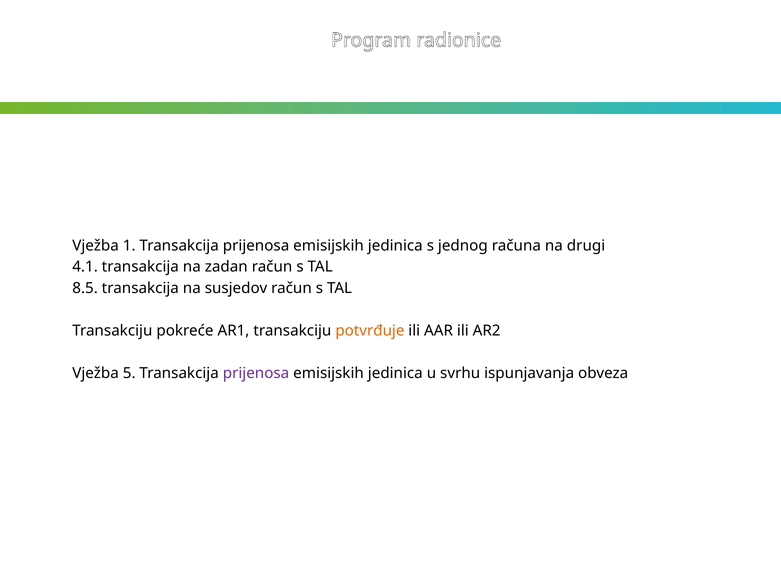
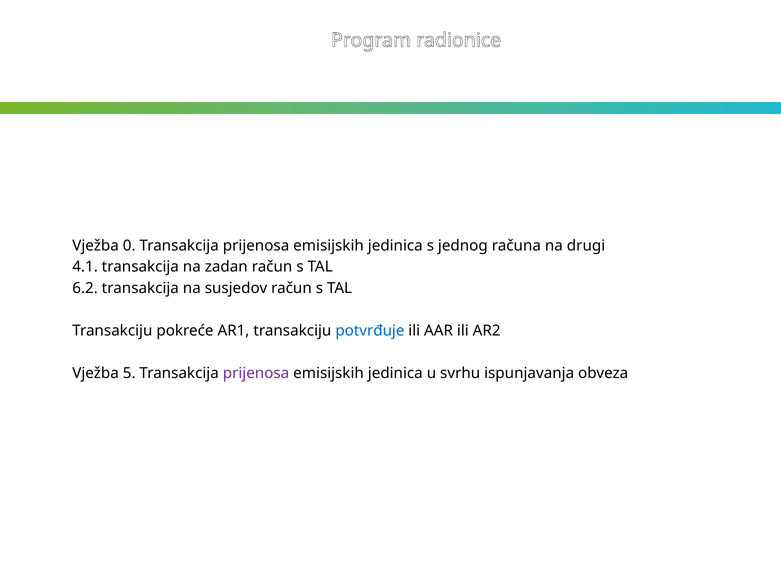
1: 1 -> 0
8.5: 8.5 -> 6.2
potvrđuje colour: orange -> blue
